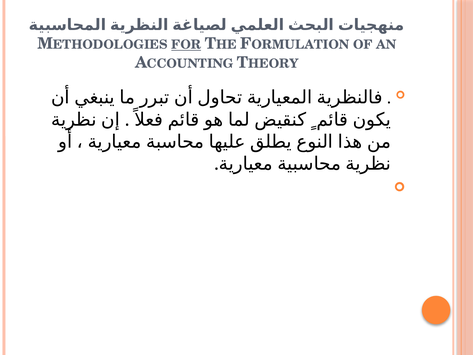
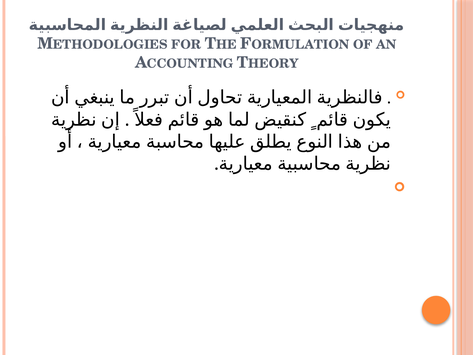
FOR underline: present -> none
